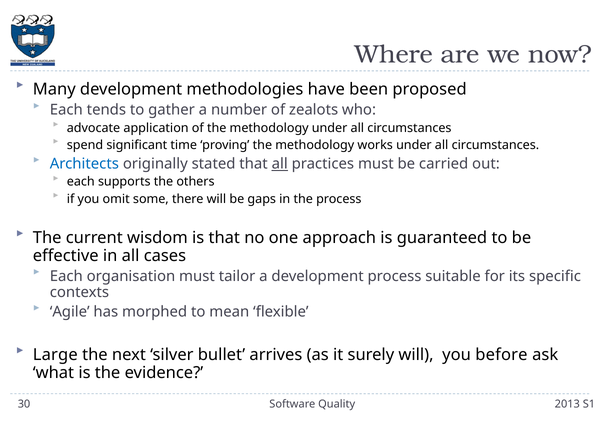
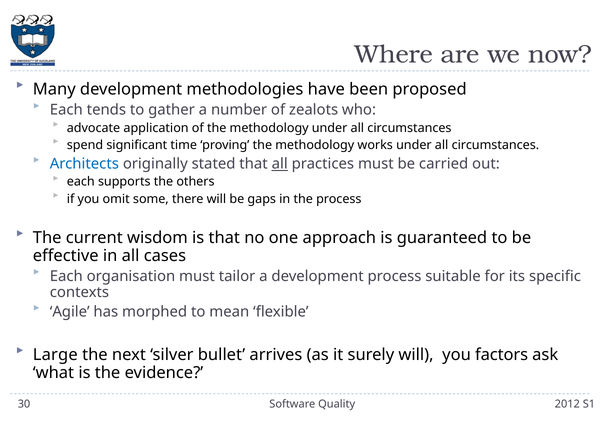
before: before -> factors
2013: 2013 -> 2012
